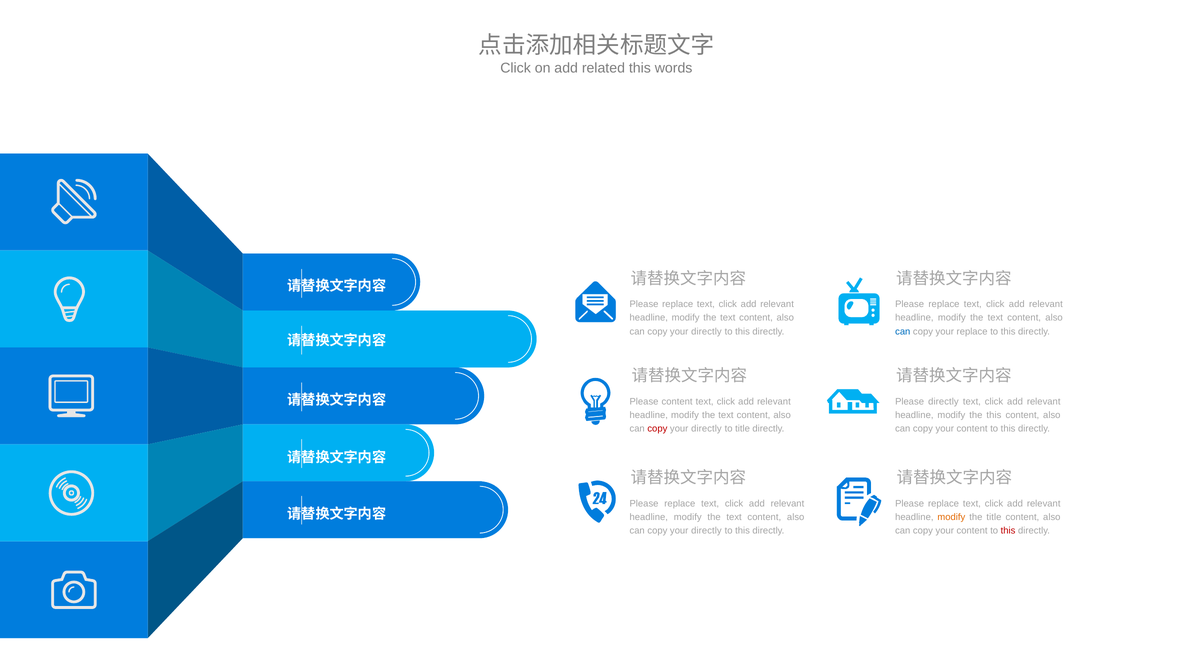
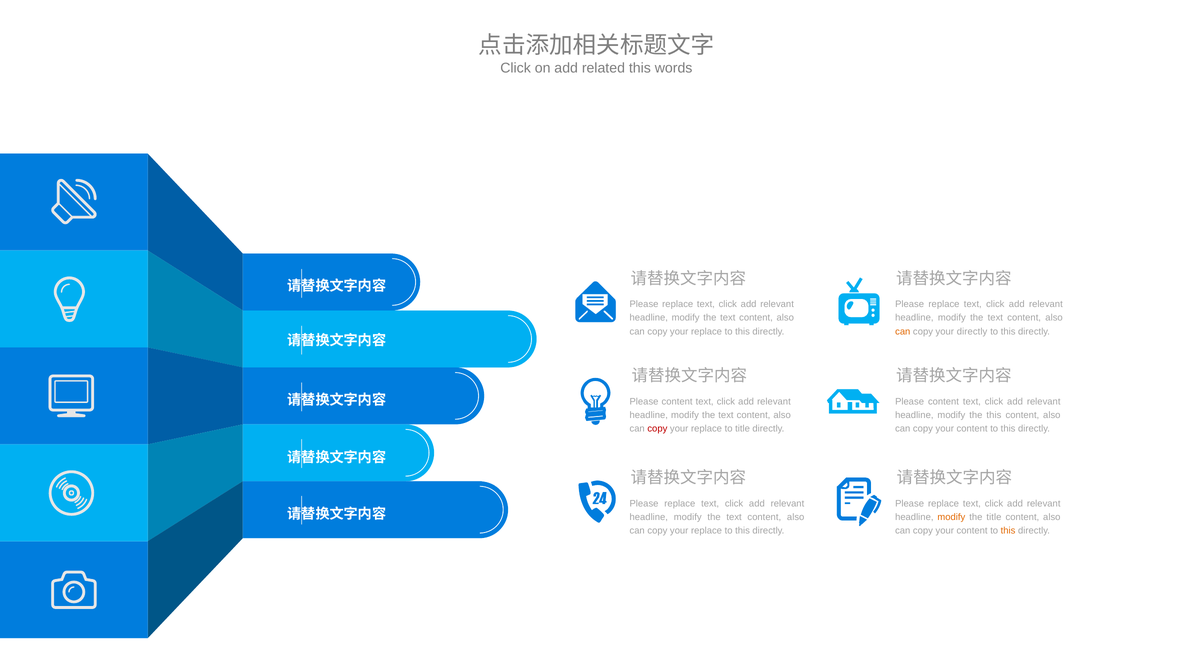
directly at (706, 331): directly -> replace
can at (903, 331) colour: blue -> orange
your replace: replace -> directly
directly at (943, 402): directly -> content
directly at (706, 429): directly -> replace
directly at (706, 531): directly -> replace
this at (1008, 531) colour: red -> orange
